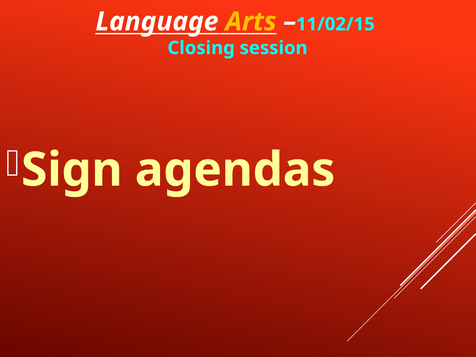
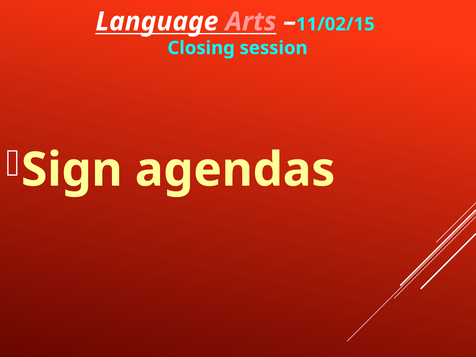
Arts colour: yellow -> pink
